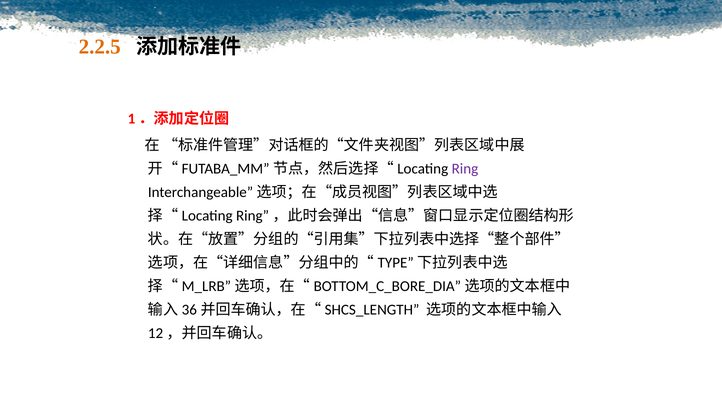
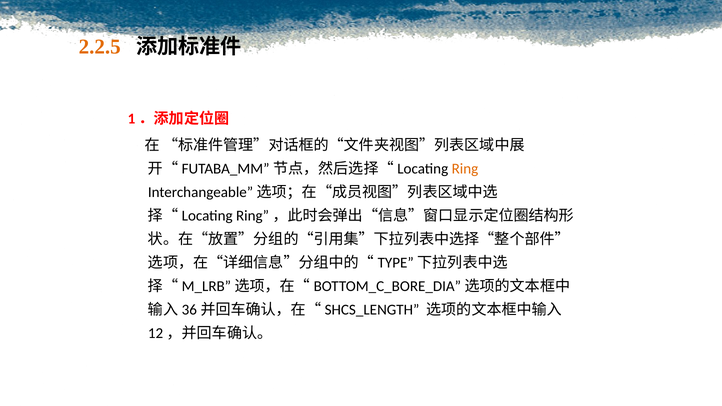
Ring colour: purple -> orange
